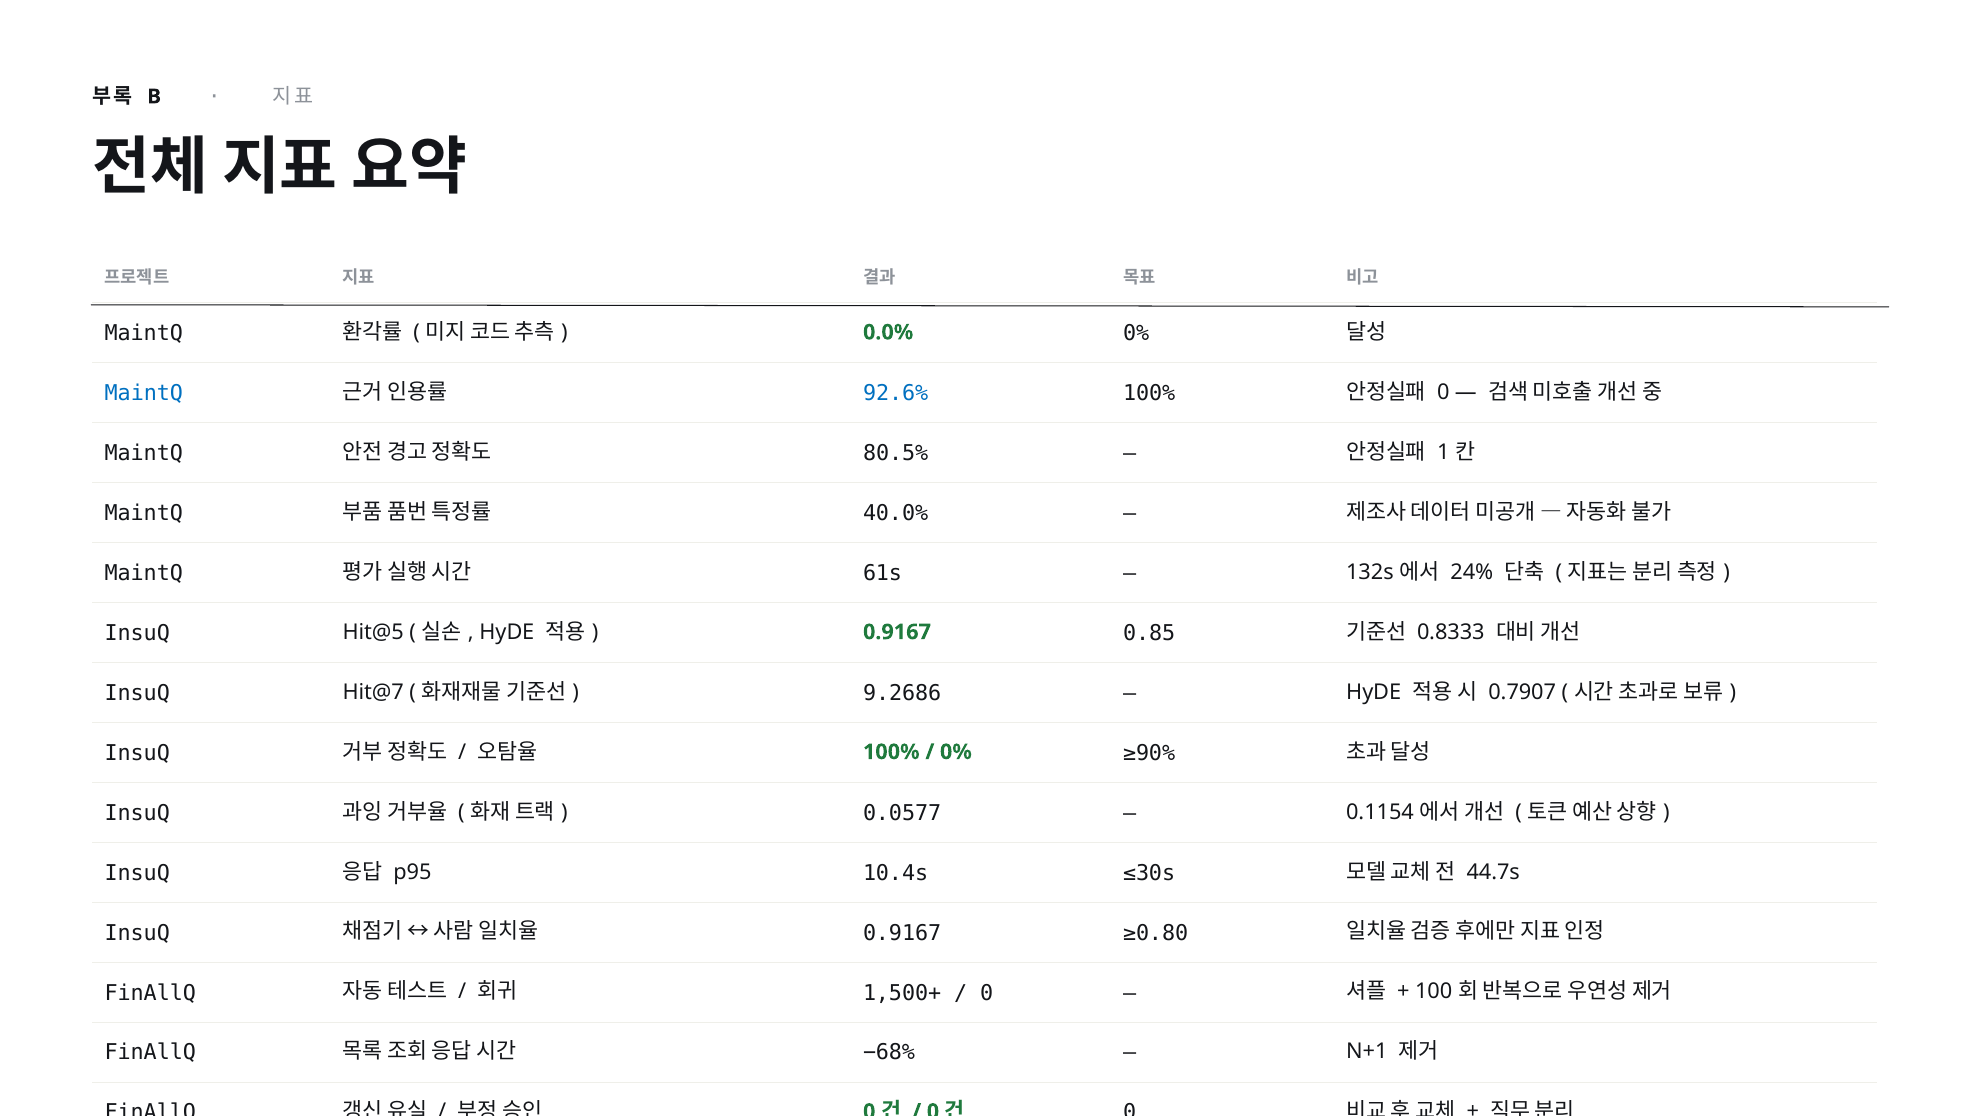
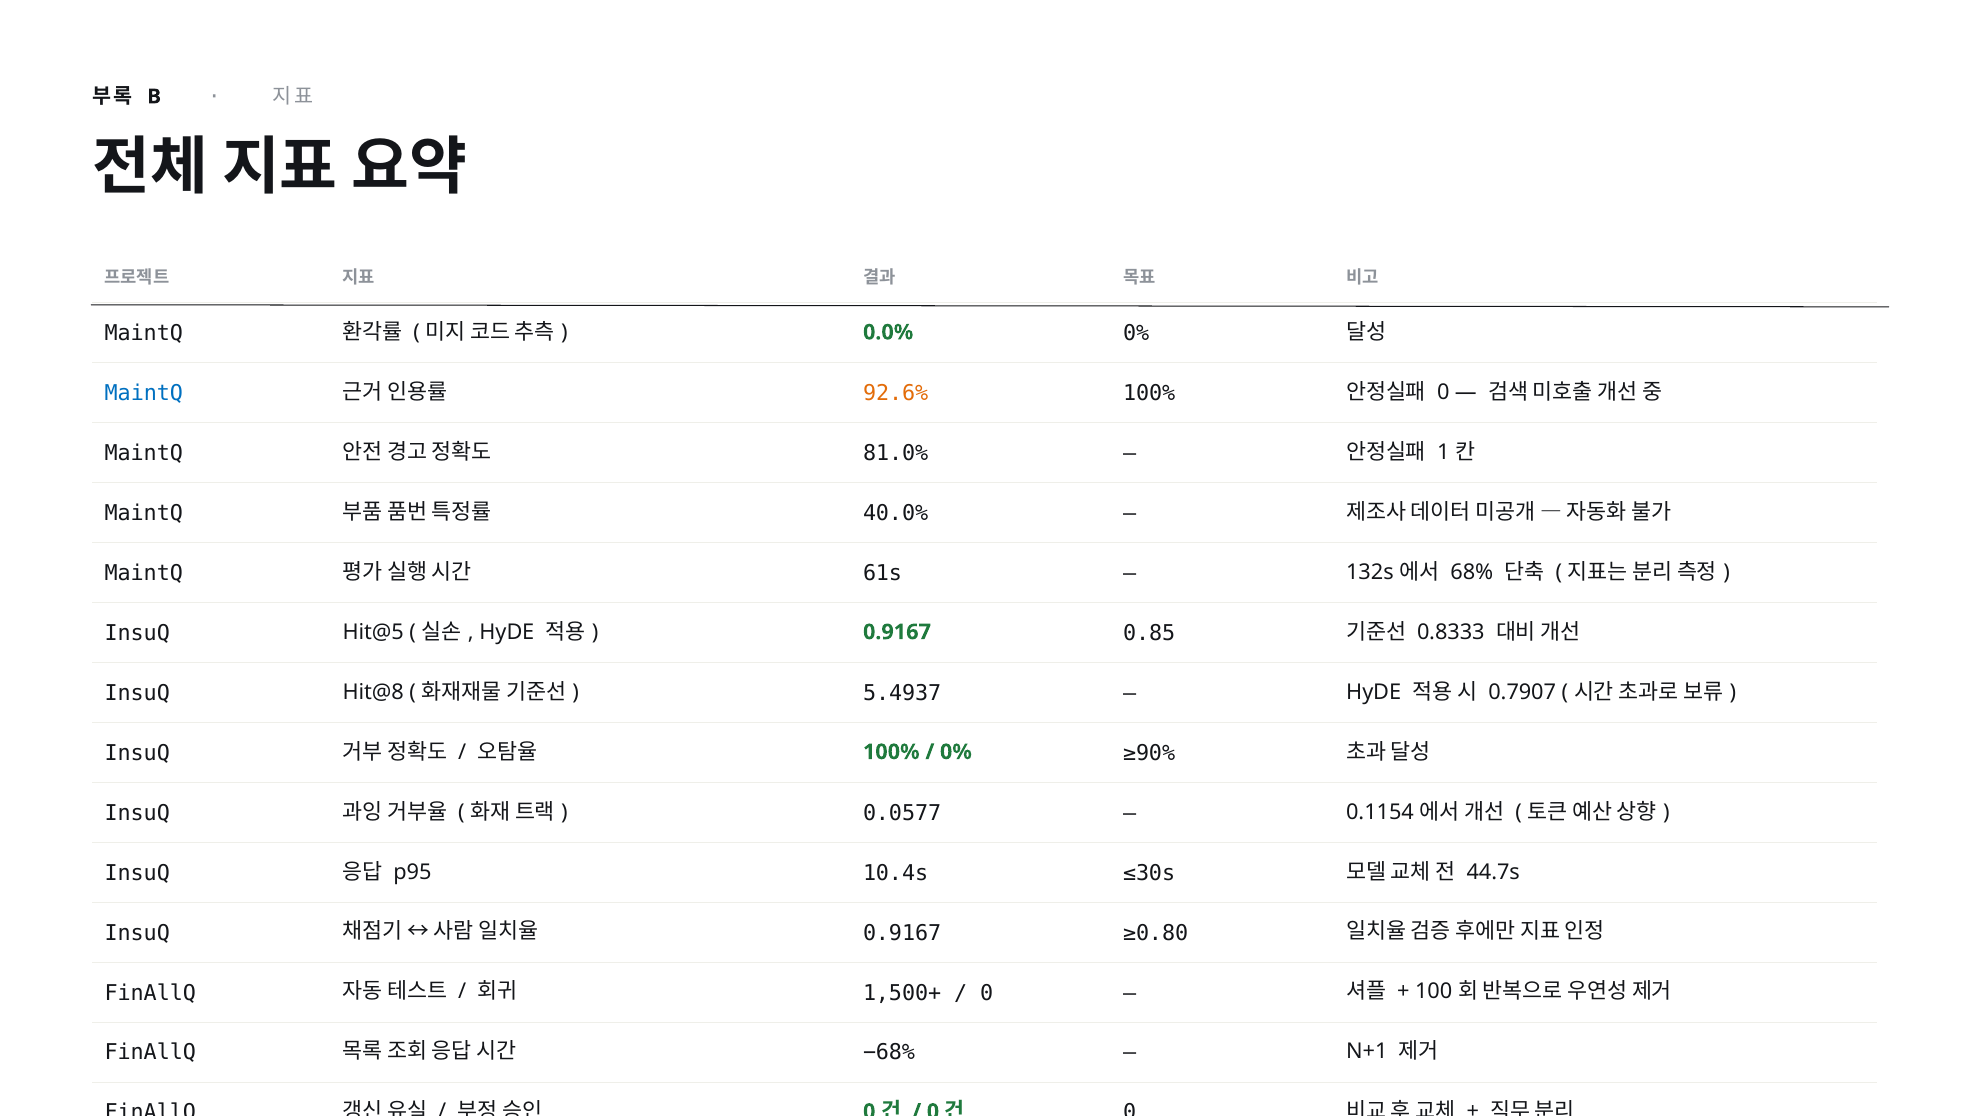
92.6% colour: blue -> orange
80.5%: 80.5% -> 81.0%
24%: 24% -> 68%
Hit@7: Hit@7 -> Hit@8
9.2686: 9.2686 -> 5.4937
